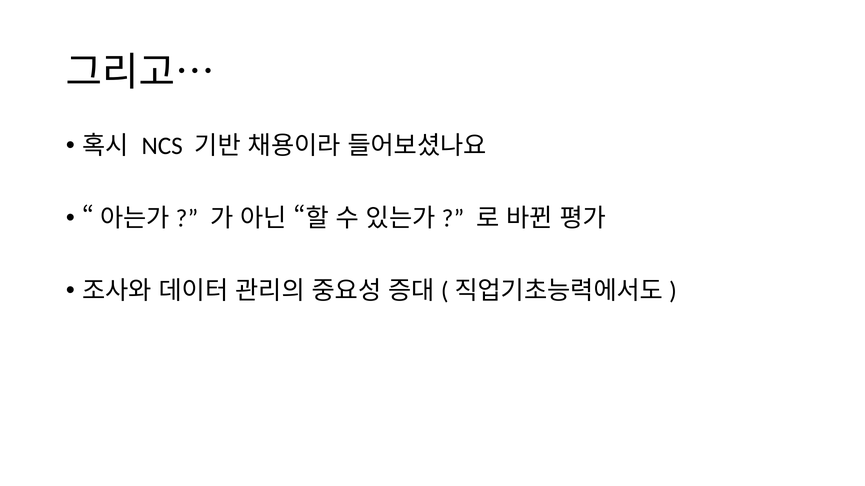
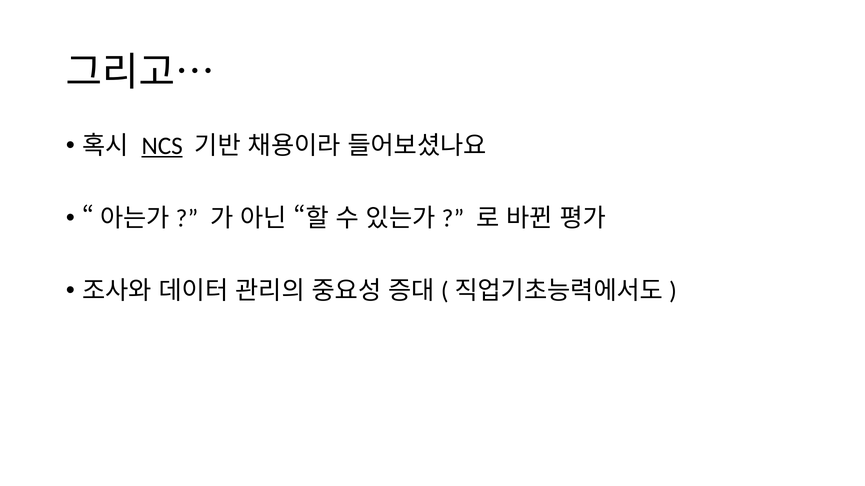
NCS underline: none -> present
